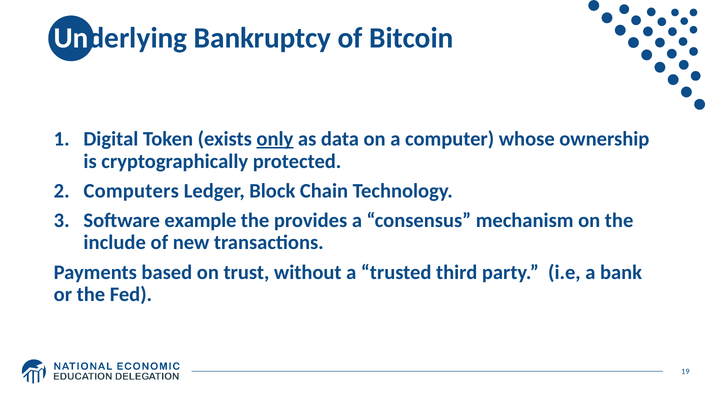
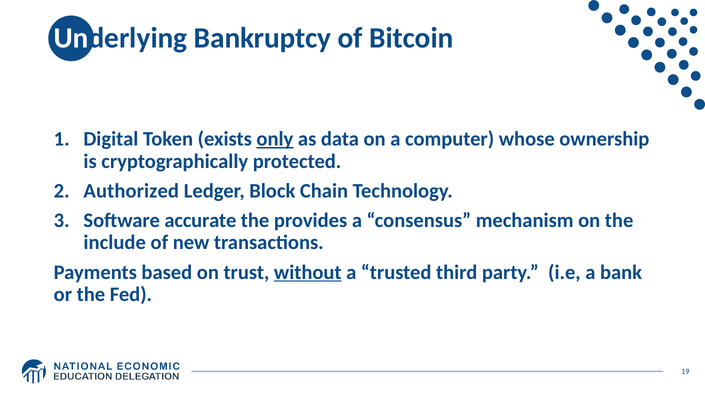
Computers: Computers -> Authorized
example: example -> accurate
without underline: none -> present
